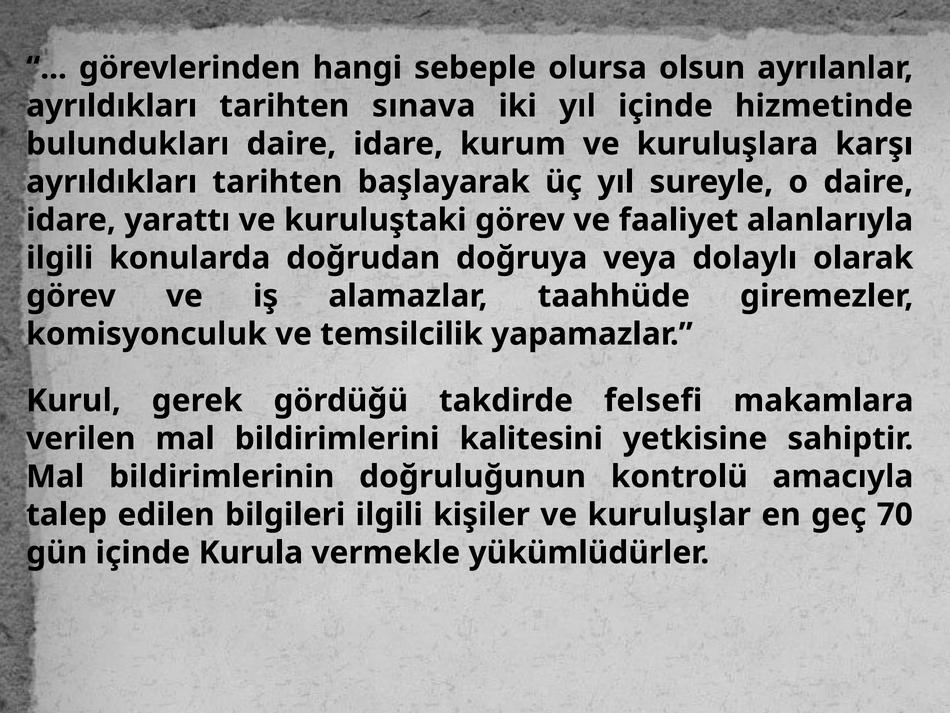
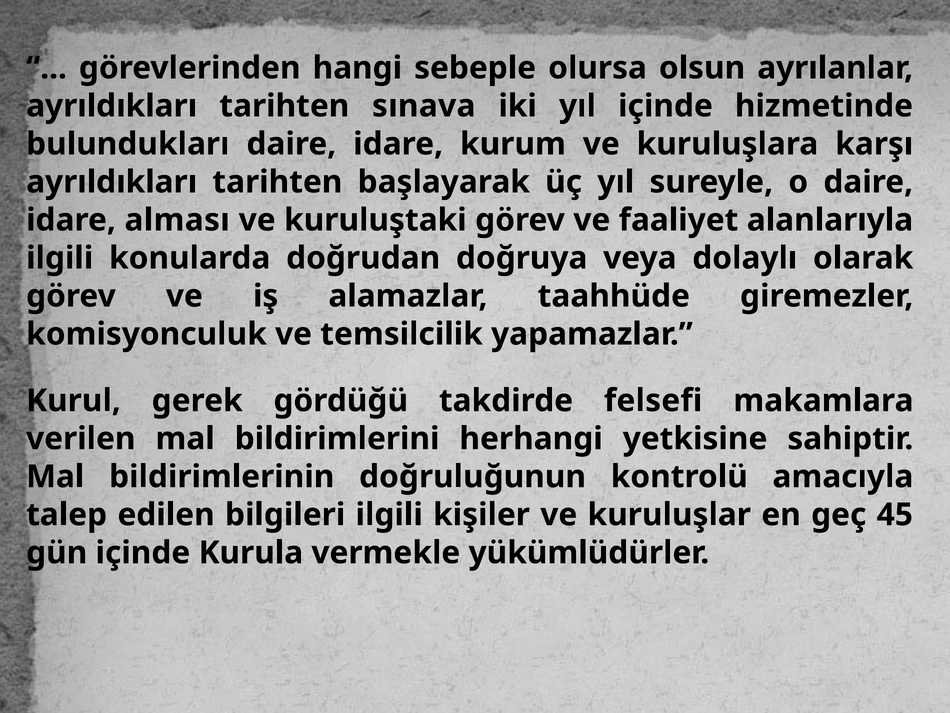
yarattı: yarattı -> alması
kalitesini: kalitesini -> herhangi
70: 70 -> 45
